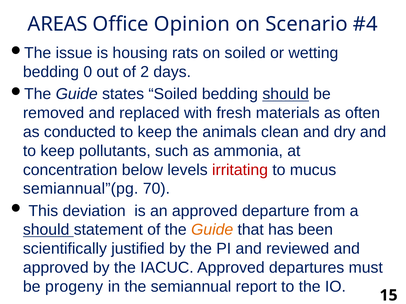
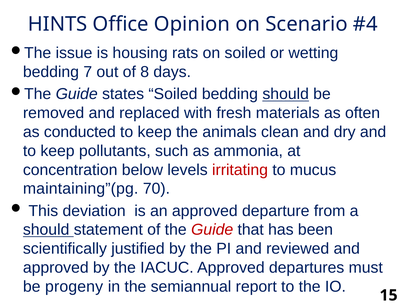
AREAS: AREAS -> HINTS
0: 0 -> 7
2: 2 -> 8
semiannual”(pg: semiannual”(pg -> maintaining”(pg
Guide at (212, 230) colour: orange -> red
